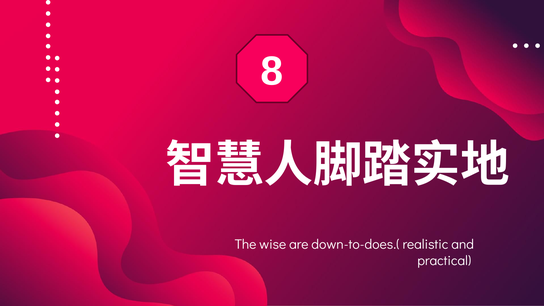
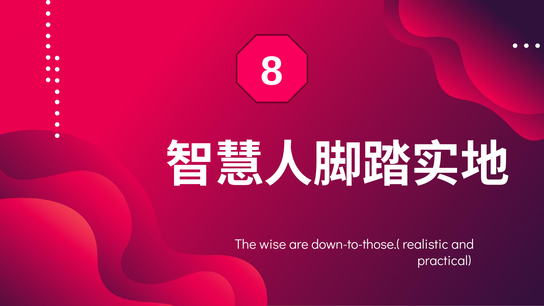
down-to-does.(: down-to-does.( -> down-to-those.(
